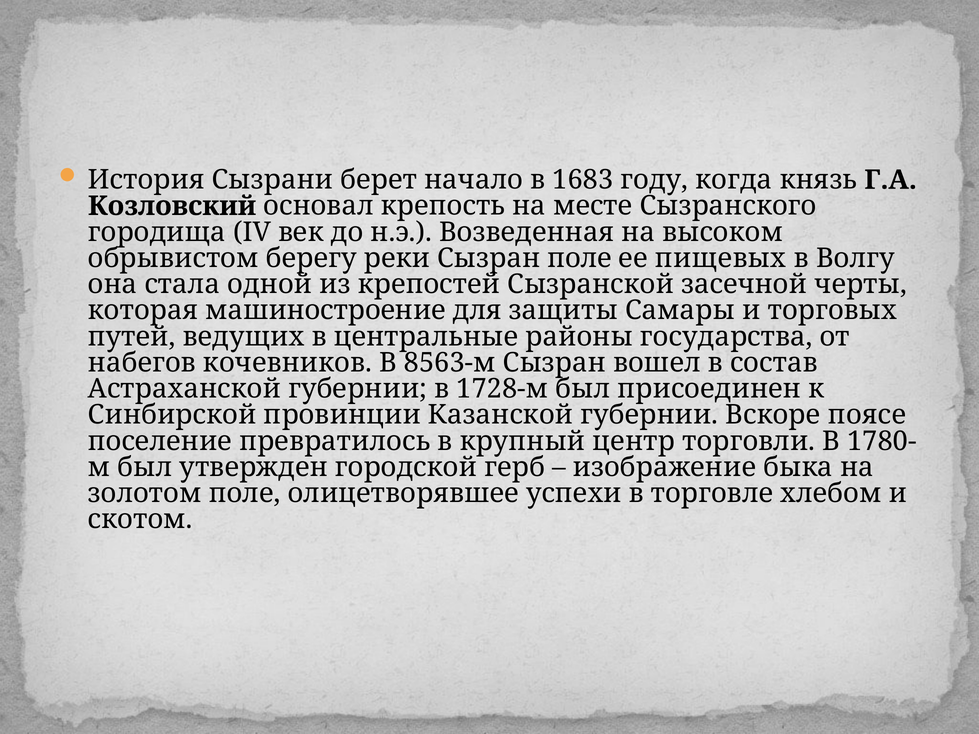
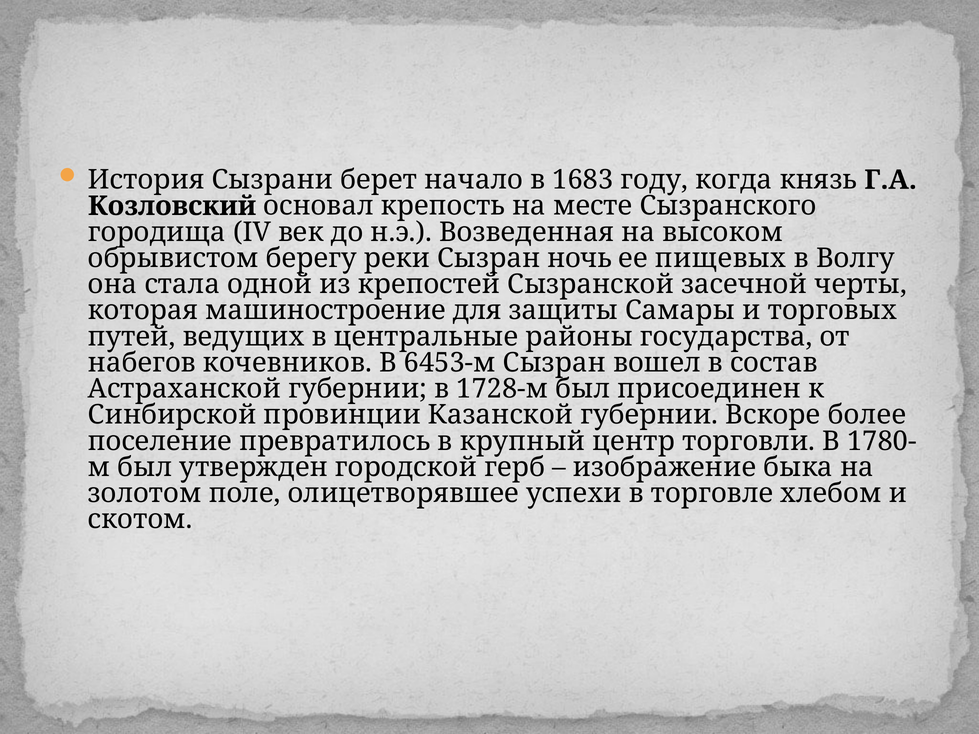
Сызран поле: поле -> ночь
8563-м: 8563-м -> 6453-м
поясе: поясе -> более
